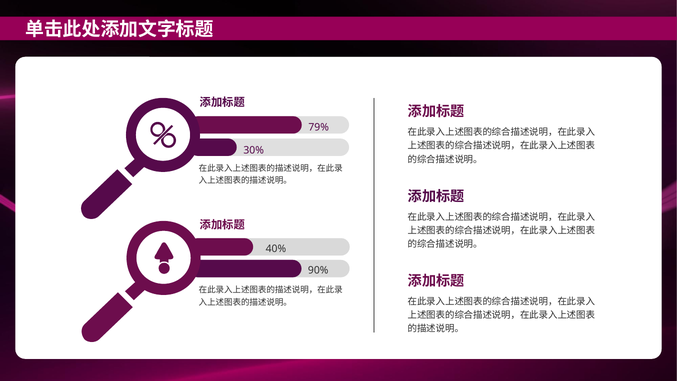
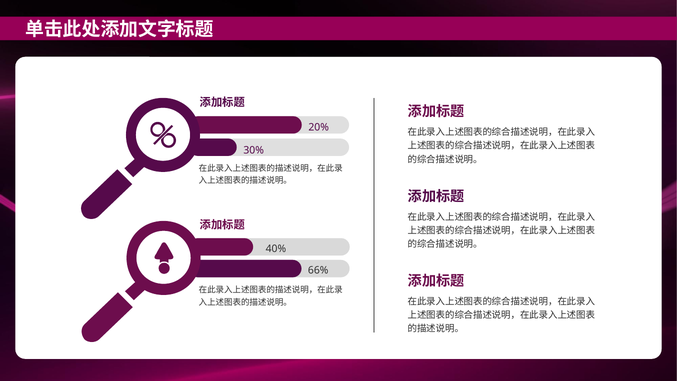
79%: 79% -> 20%
90%: 90% -> 66%
